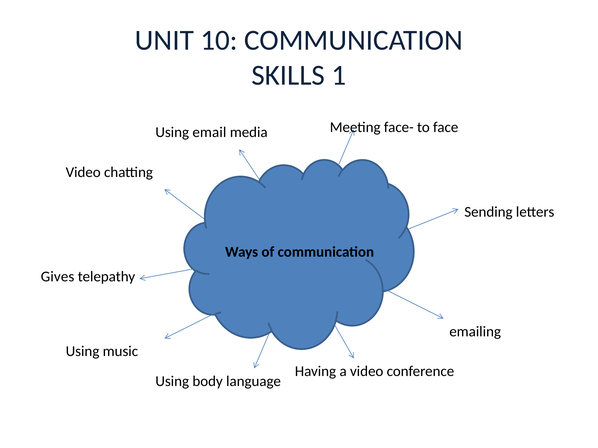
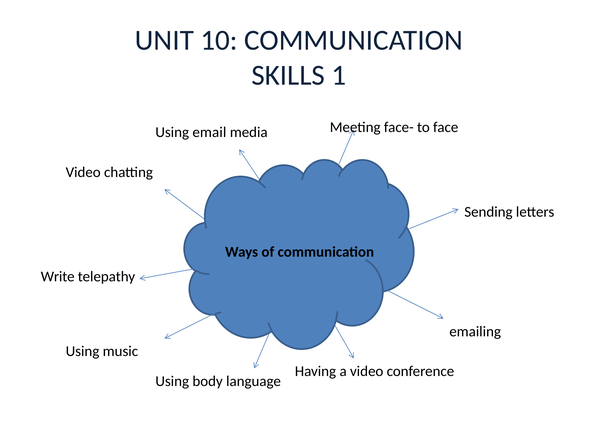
Gives: Gives -> Write
